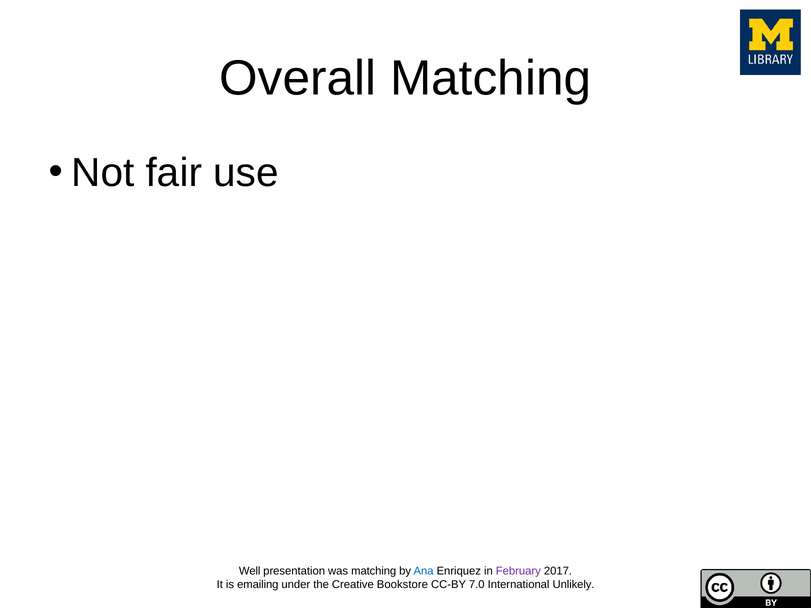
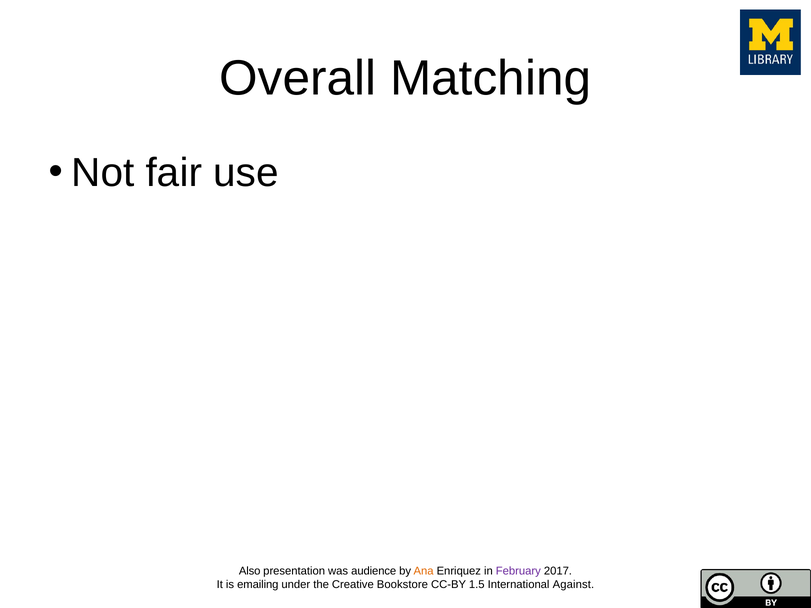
Well: Well -> Also
was matching: matching -> audience
Ana colour: blue -> orange
7.0: 7.0 -> 1.5
Unlikely: Unlikely -> Against
